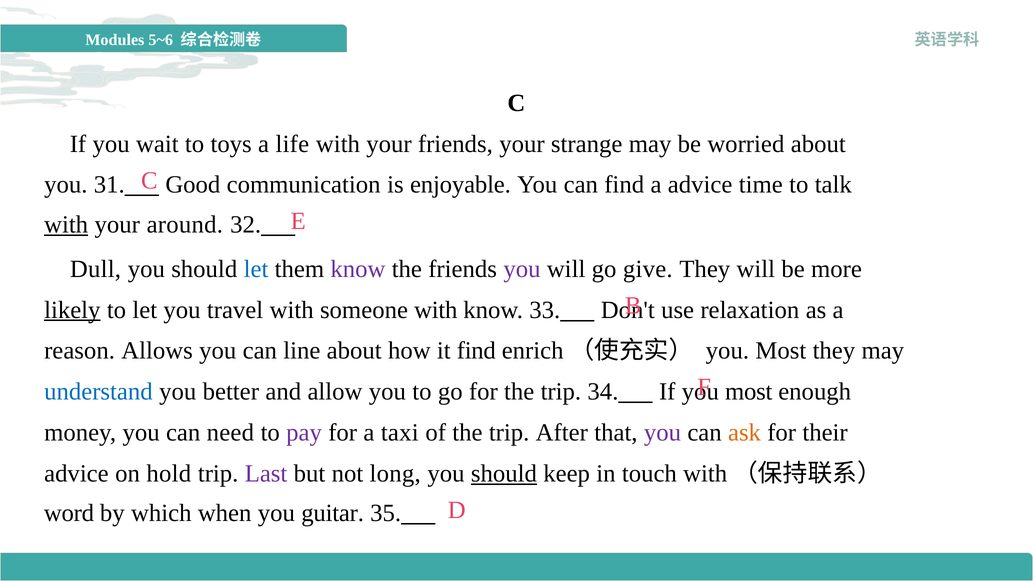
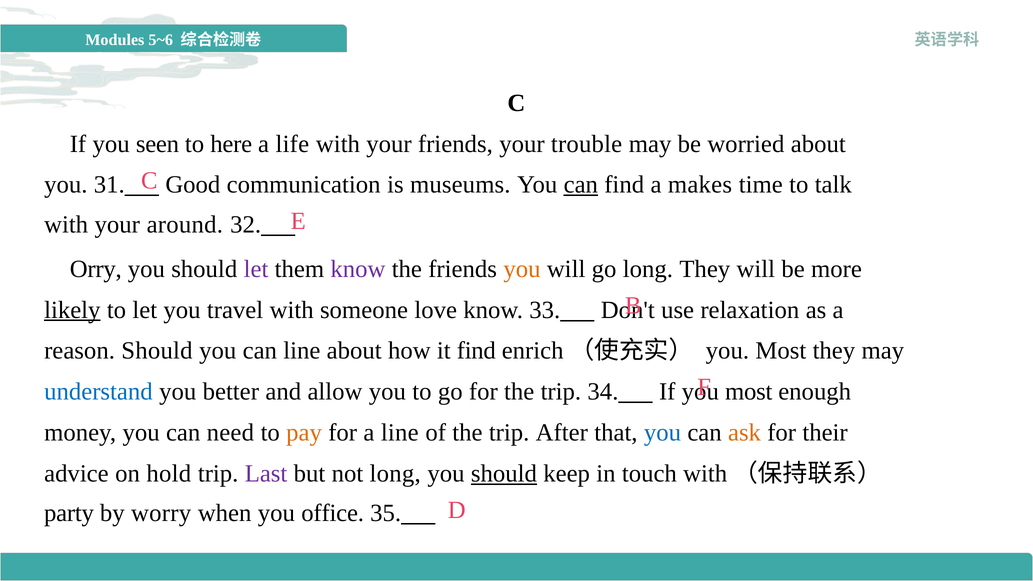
wait: wait -> seen
toys: toys -> here
strange: strange -> trouble
enjoyable: enjoyable -> museums
can at (581, 185) underline: none -> present
a advice: advice -> makes
with at (66, 225) underline: present -> none
Dull: Dull -> Orry
let at (256, 269) colour: blue -> purple
you at (522, 269) colour: purple -> orange
go give: give -> long
someone with: with -> love
reason Allows: Allows -> Should
pay colour: purple -> orange
a taxi: taxi -> line
you at (662, 433) colour: purple -> blue
word: word -> party
which: which -> worry
guitar: guitar -> office
